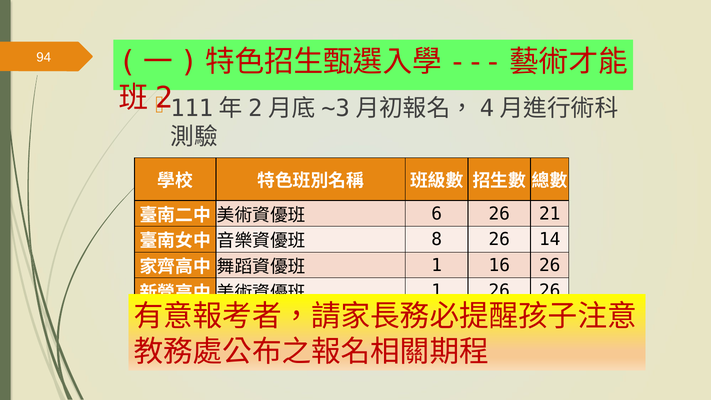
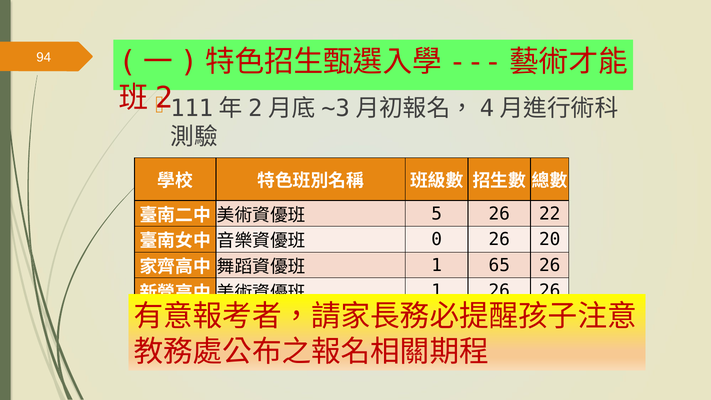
6: 6 -> 5
21: 21 -> 22
8: 8 -> 0
14: 14 -> 20
16: 16 -> 65
